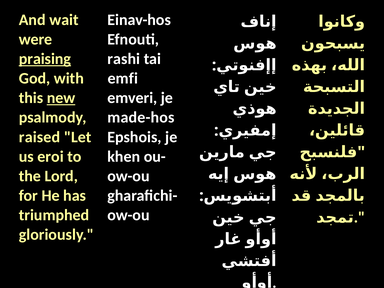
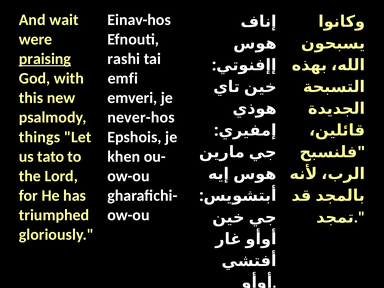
new underline: present -> none
made-hos: made-hos -> never-hos
raised: raised -> things
eroi: eroi -> tato
